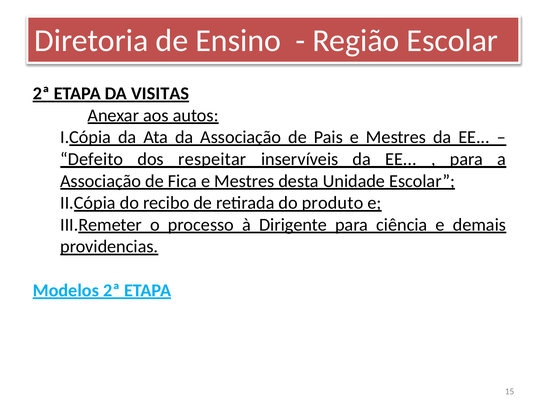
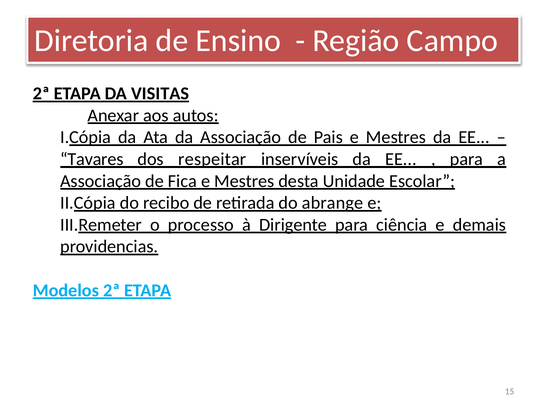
Região Escolar: Escolar -> Campo
Defeito: Defeito -> Tavares
produto: produto -> abrange
